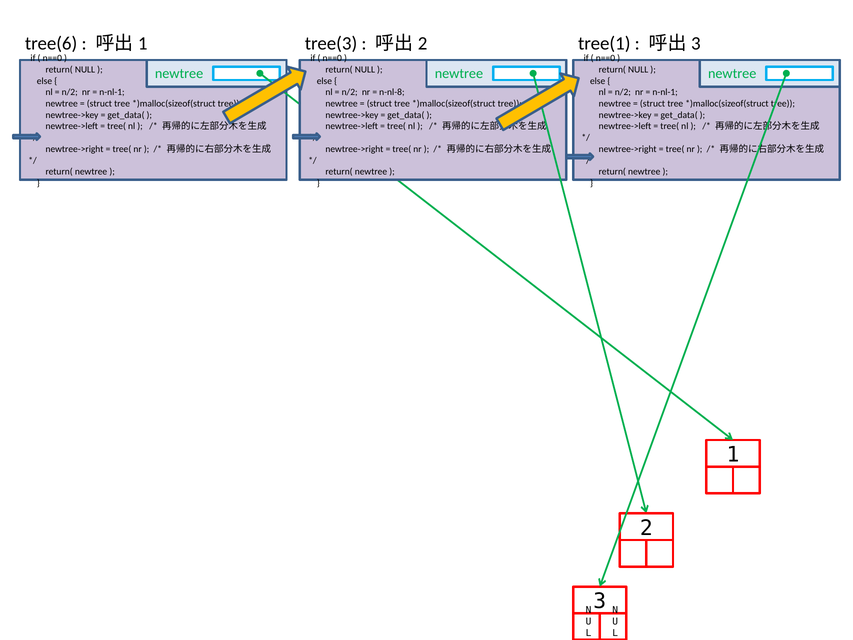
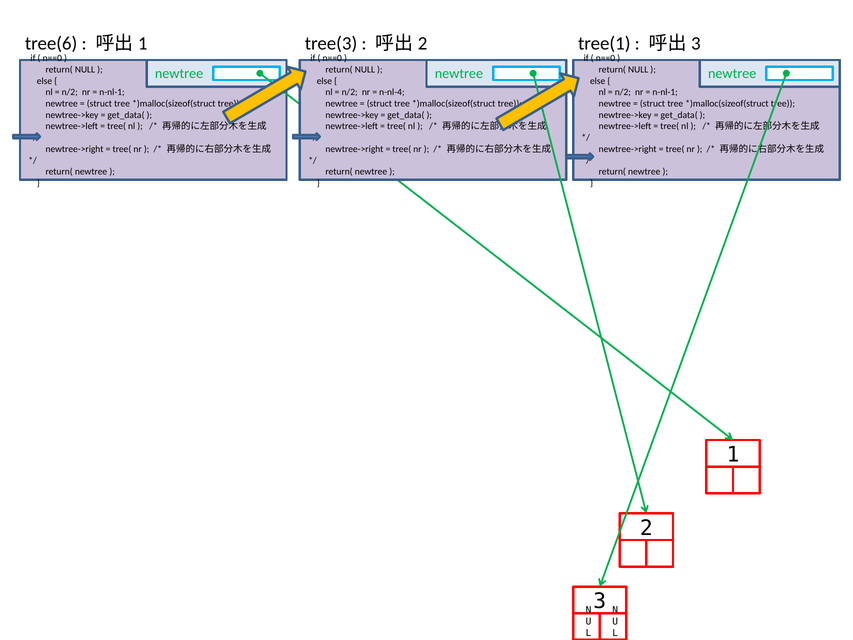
n-nl-8: n-nl-8 -> n-nl-4
